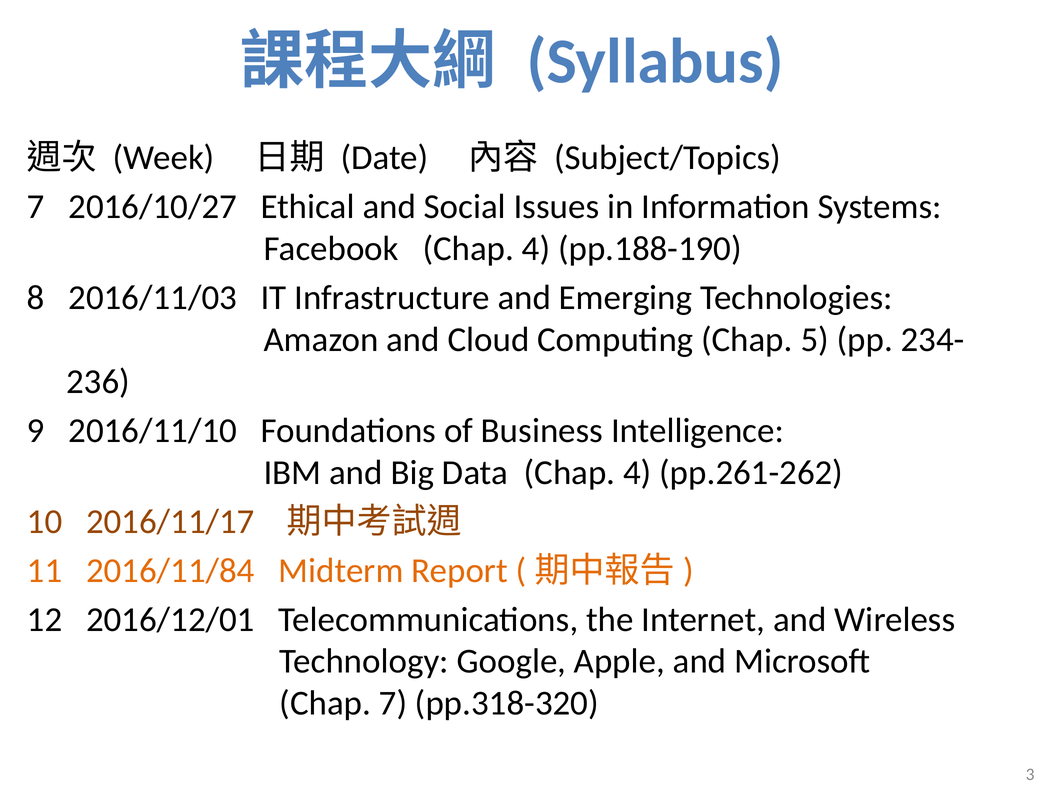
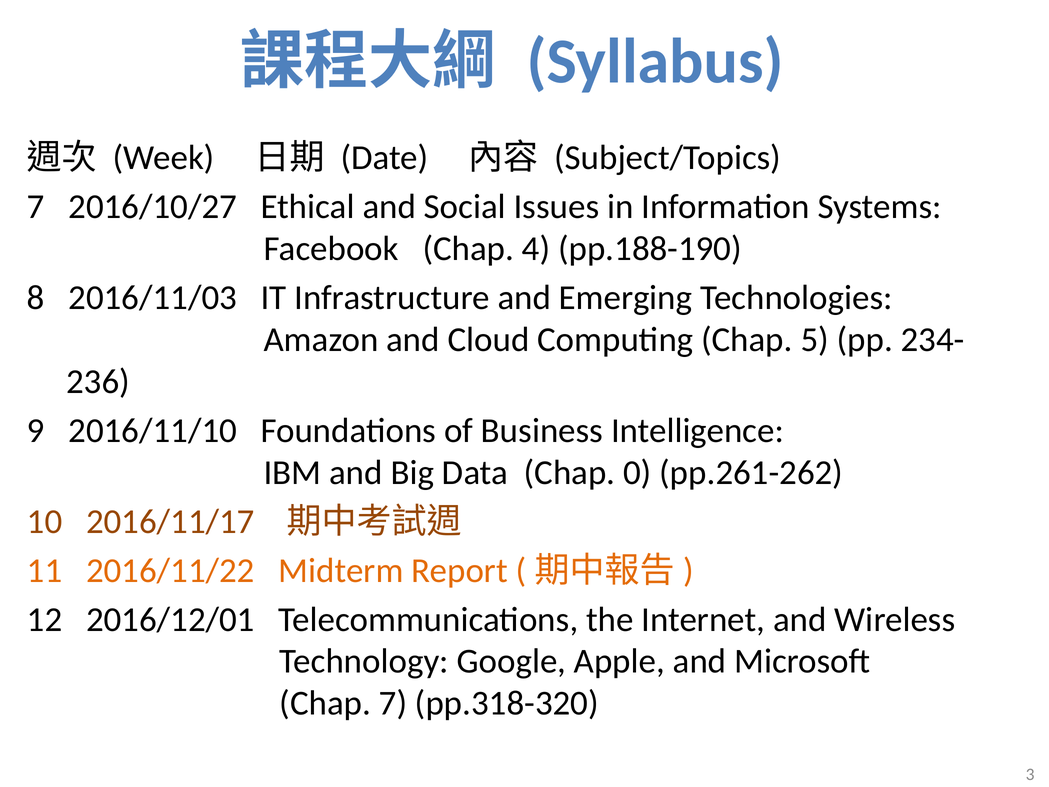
Data Chap 4: 4 -> 0
2016/11/84: 2016/11/84 -> 2016/11/22
